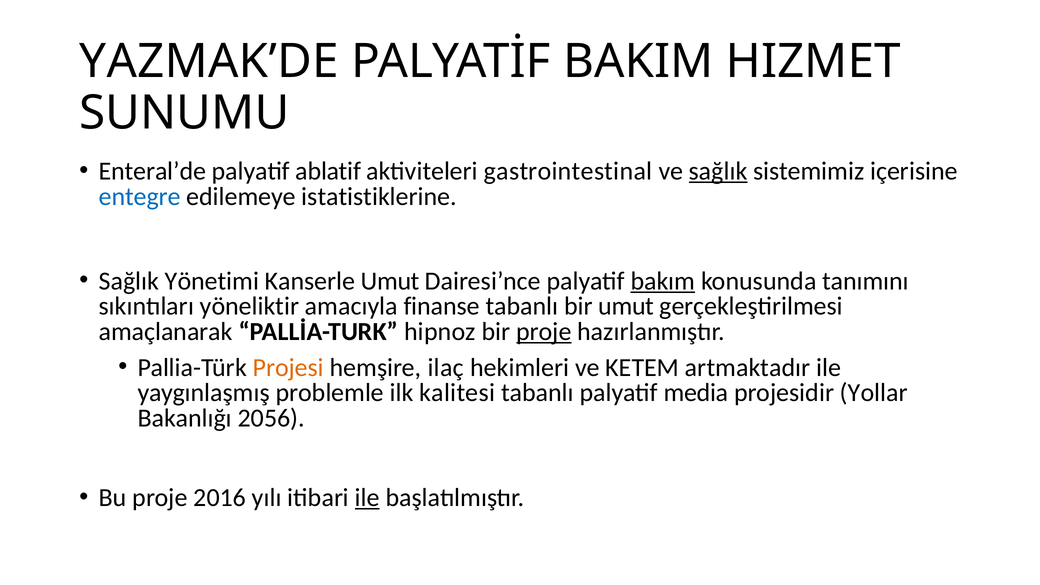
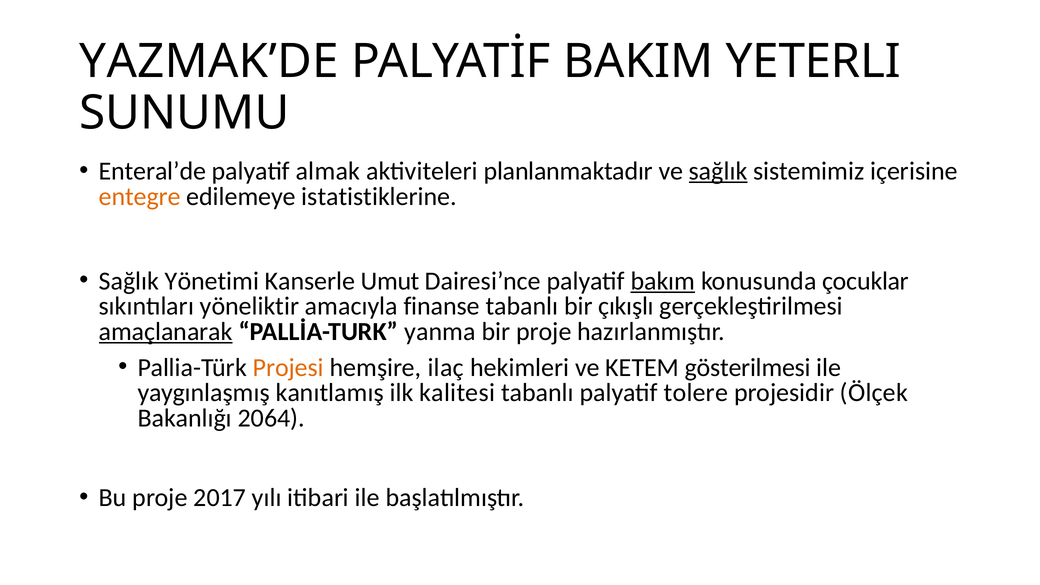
HIZMET: HIZMET -> YETERLI
ablatif: ablatif -> almak
gastrointestinal: gastrointestinal -> planlanmaktadır
entegre colour: blue -> orange
tanımını: tanımını -> çocuklar
bir umut: umut -> çıkışlı
amaçlanarak underline: none -> present
hipnoz: hipnoz -> yanma
proje at (544, 332) underline: present -> none
artmaktadır: artmaktadır -> gösterilmesi
problemle: problemle -> kanıtlamış
media: media -> tolere
Yollar: Yollar -> Ölçek
2056: 2056 -> 2064
2016: 2016 -> 2017
ile at (367, 498) underline: present -> none
